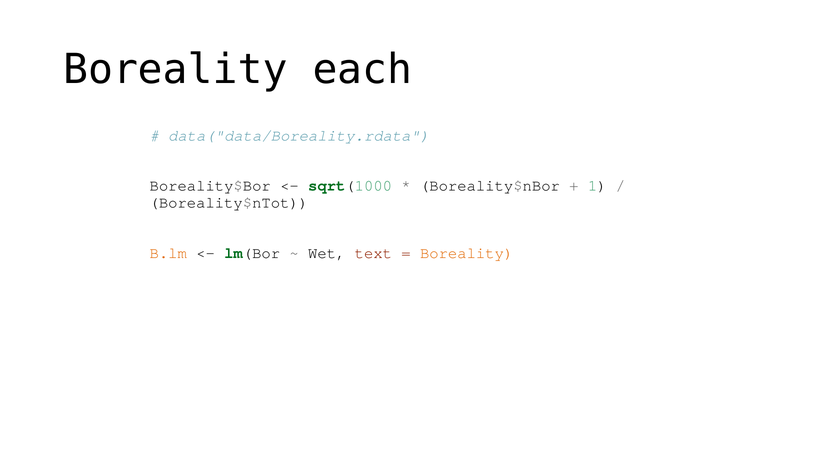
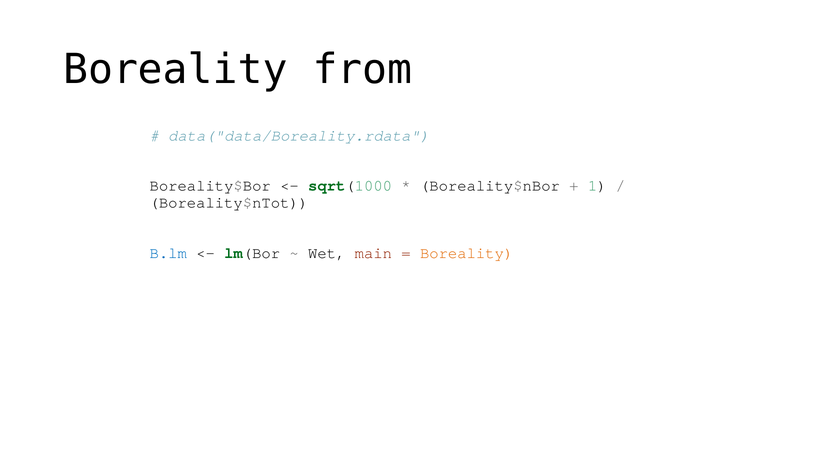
each: each -> from
B.lm colour: orange -> blue
text: text -> main
